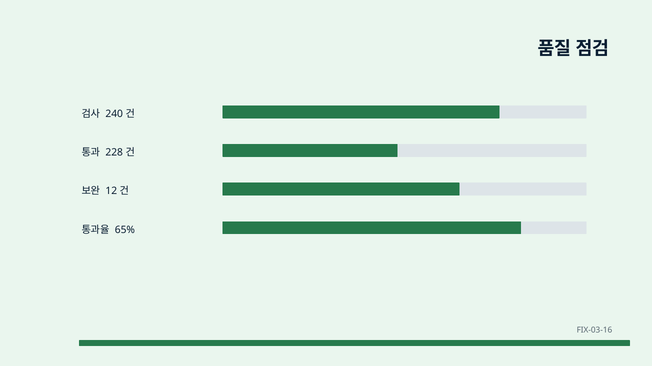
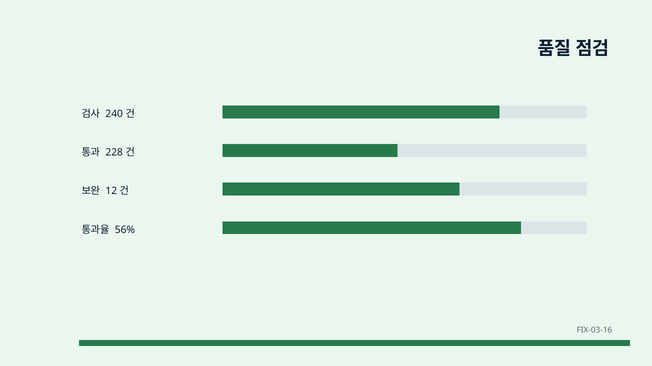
65%: 65% -> 56%
